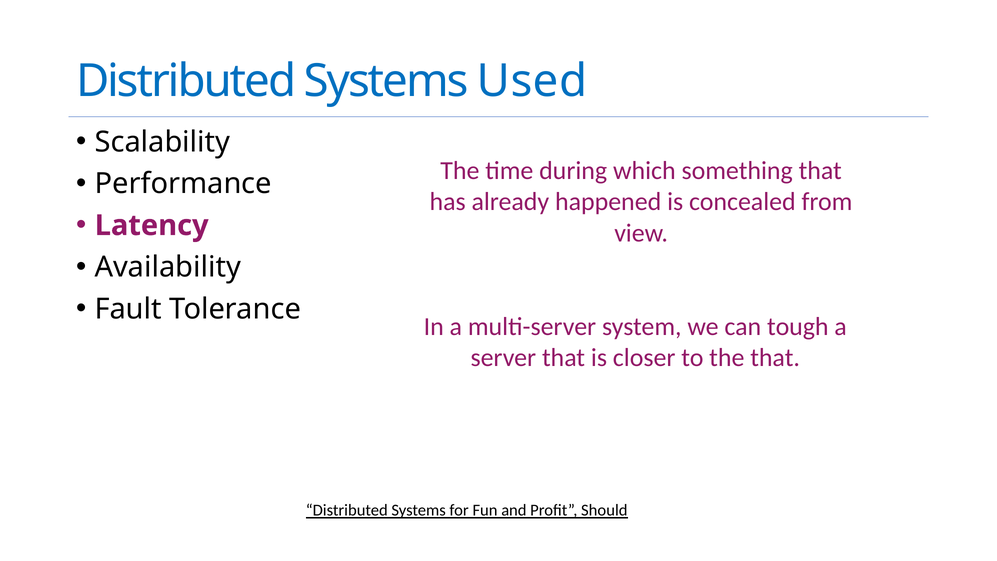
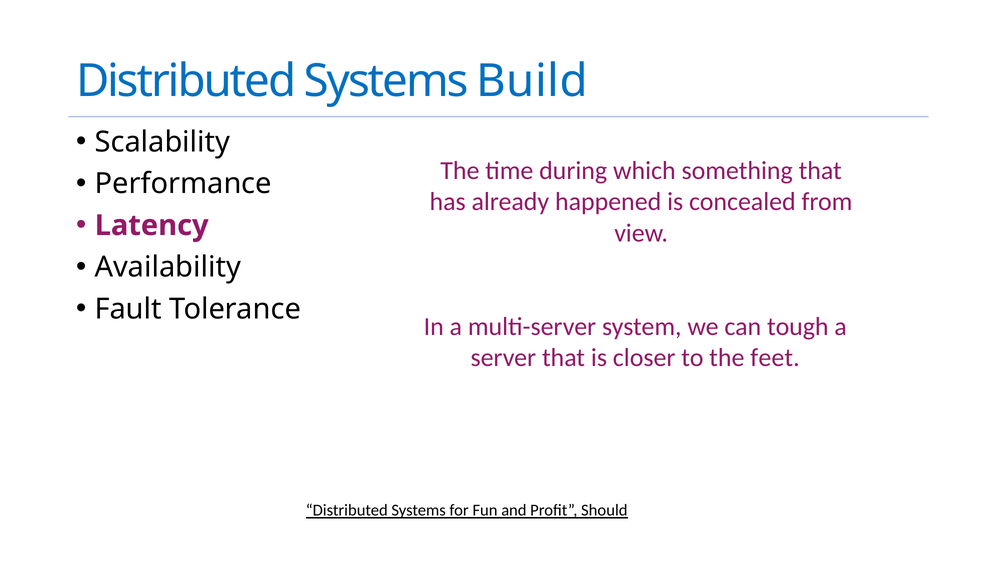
Used: Used -> Build
the that: that -> feet
